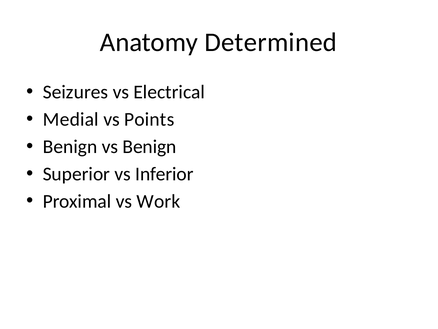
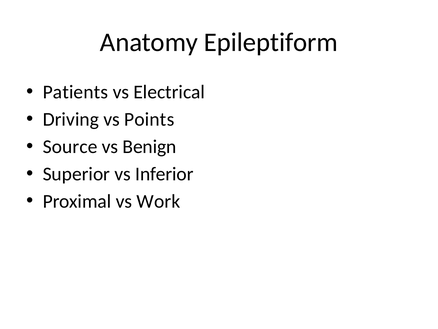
Determined: Determined -> Epileptiform
Seizures: Seizures -> Patients
Medial: Medial -> Driving
Benign at (70, 146): Benign -> Source
